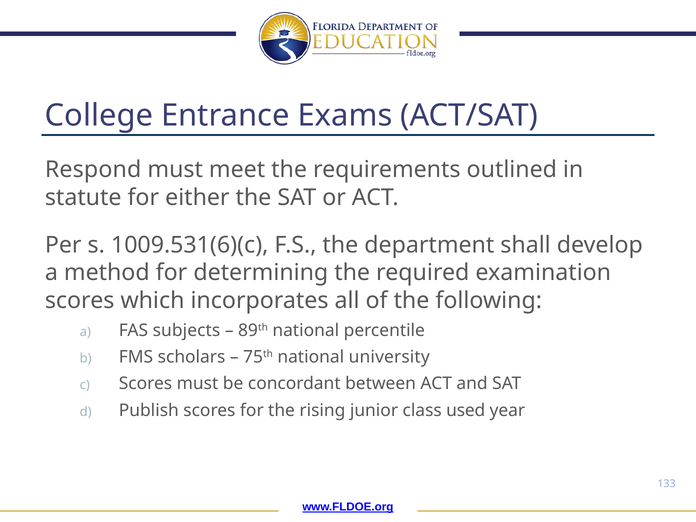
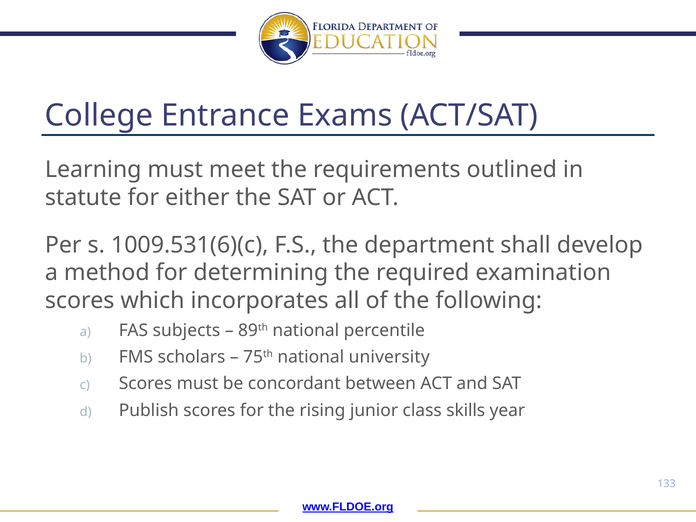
Respond: Respond -> Learning
used: used -> skills
